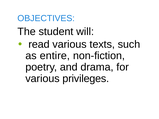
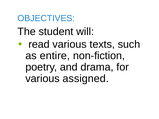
privileges: privileges -> assigned
